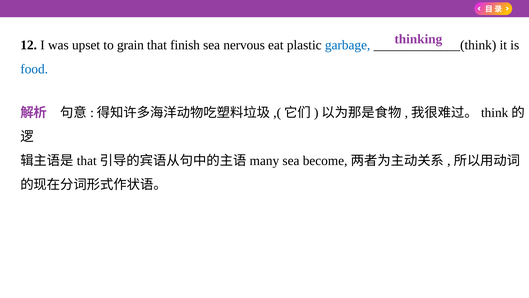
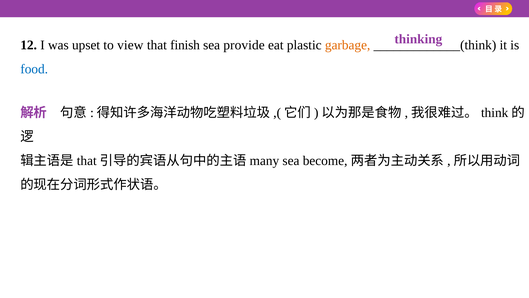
grain: grain -> view
nervous: nervous -> provide
garbage colour: blue -> orange
